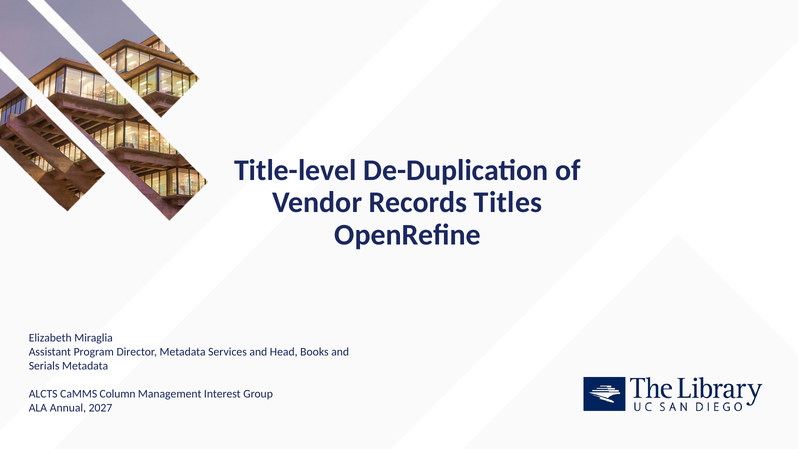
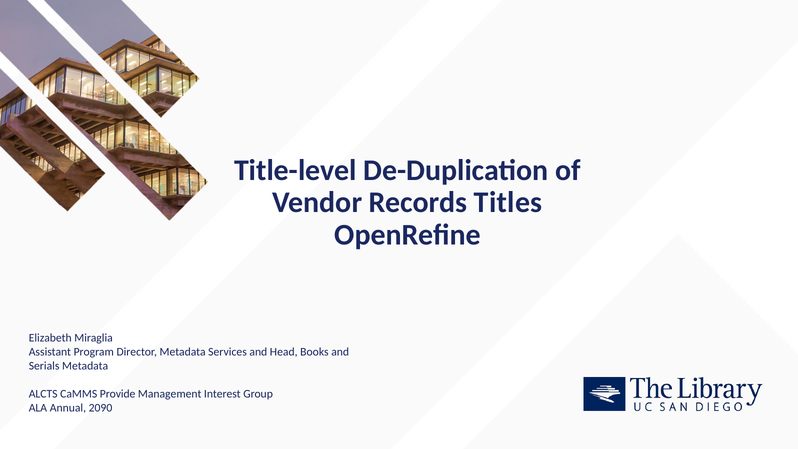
Column: Column -> Provide
2027: 2027 -> 2090
